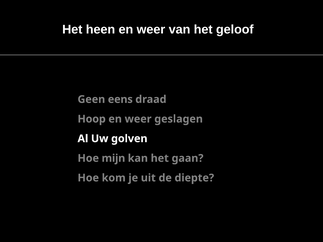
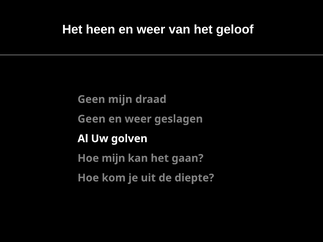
Geen eens: eens -> mijn
Hoop at (92, 119): Hoop -> Geen
